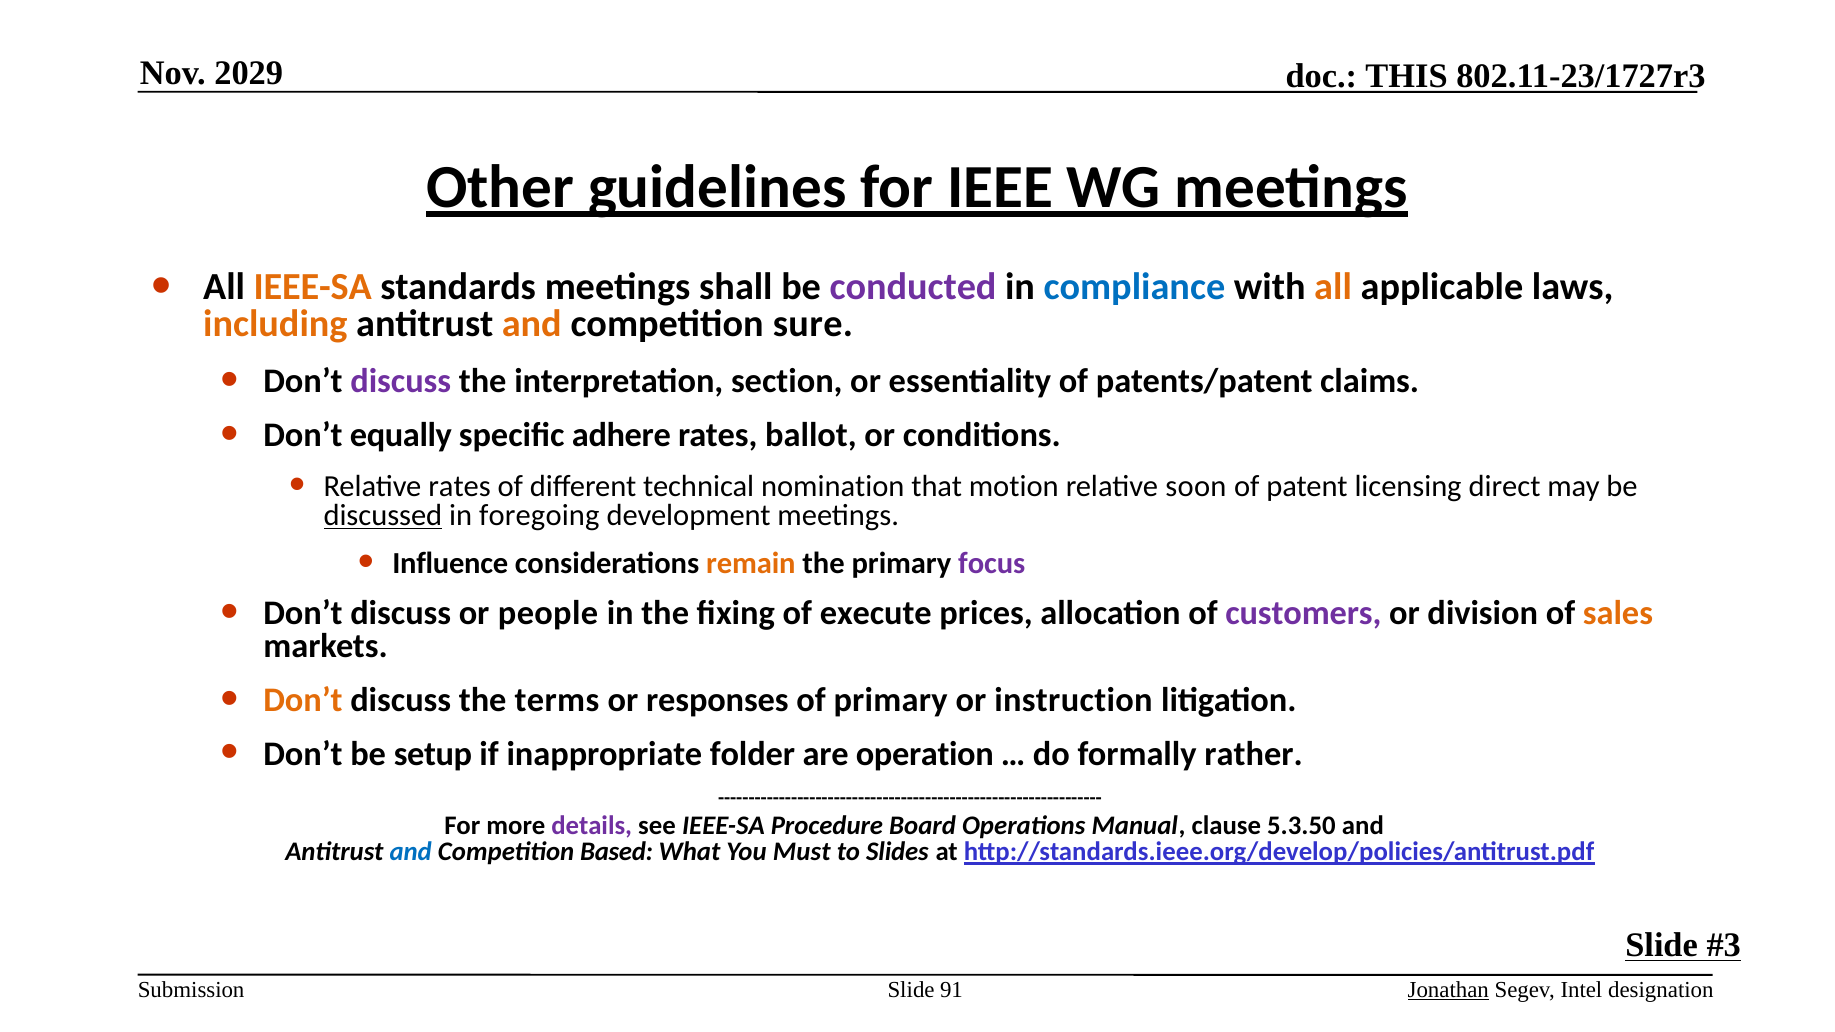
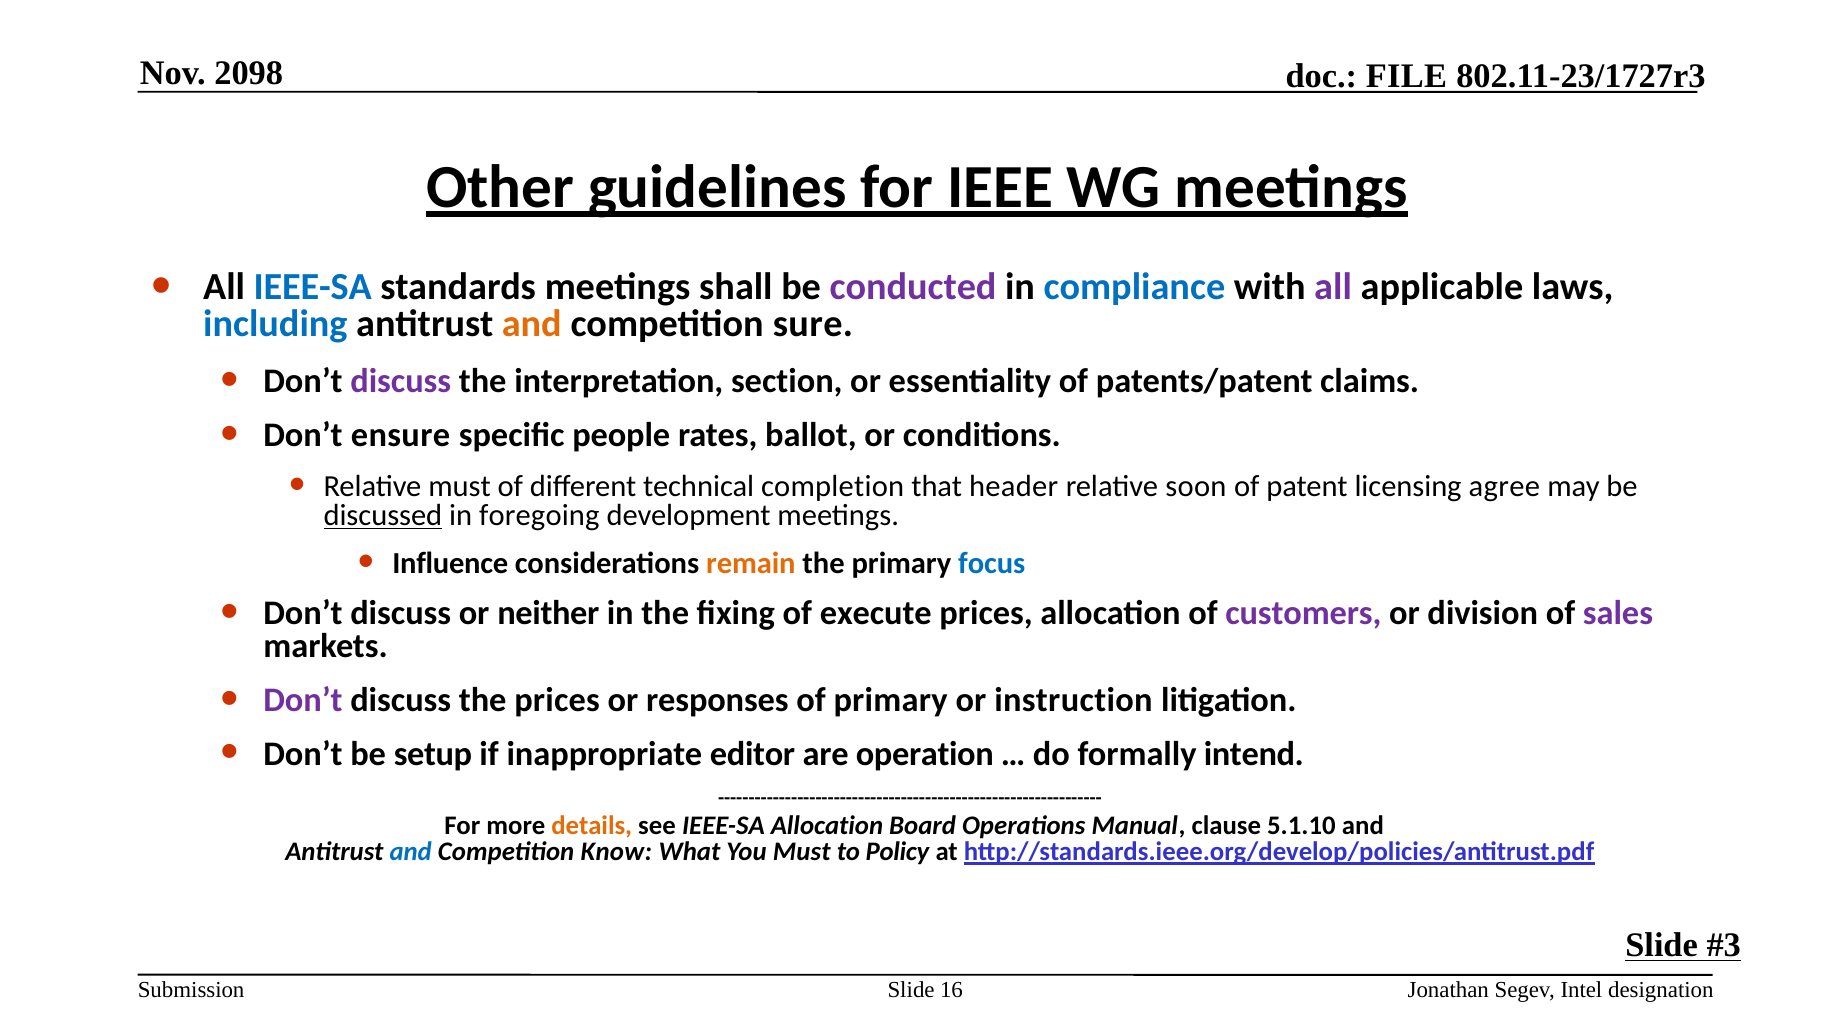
2029: 2029 -> 2098
THIS: THIS -> FILE
IEEE-SA at (313, 287) colour: orange -> blue
all at (1333, 287) colour: orange -> purple
including colour: orange -> blue
equally: equally -> ensure
adhere: adhere -> people
Relative rates: rates -> must
nomination: nomination -> completion
motion: motion -> header
direct: direct -> agree
focus colour: purple -> blue
people: people -> neither
sales colour: orange -> purple
Don’t at (303, 700) colour: orange -> purple
the terms: terms -> prices
folder: folder -> editor
rather: rather -> intend
details colour: purple -> orange
IEEE-SA Procedure: Procedure -> Allocation
5.3.50: 5.3.50 -> 5.1.10
Based: Based -> Know
Slides: Slides -> Policy
91: 91 -> 16
Jonathan underline: present -> none
